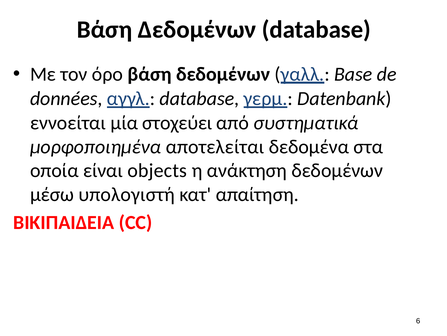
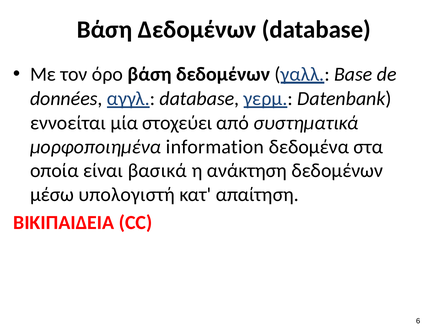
αποτελείται: αποτελείται -> information
objects: objects -> βασικά
